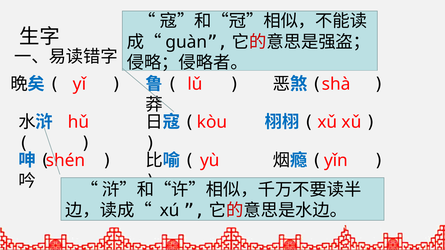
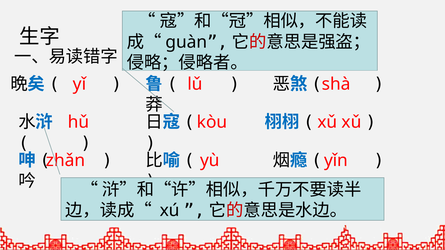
shén: shén -> zhǎn
